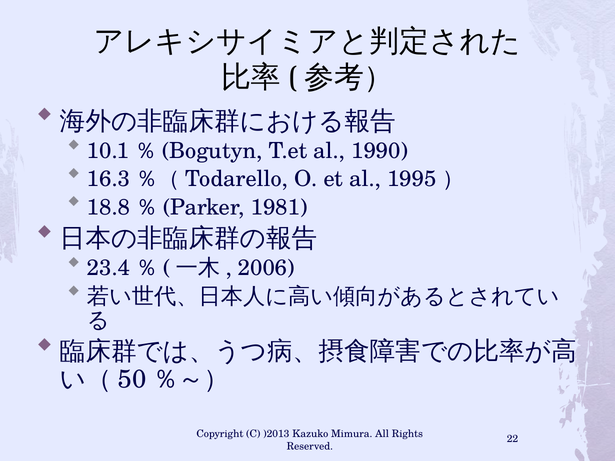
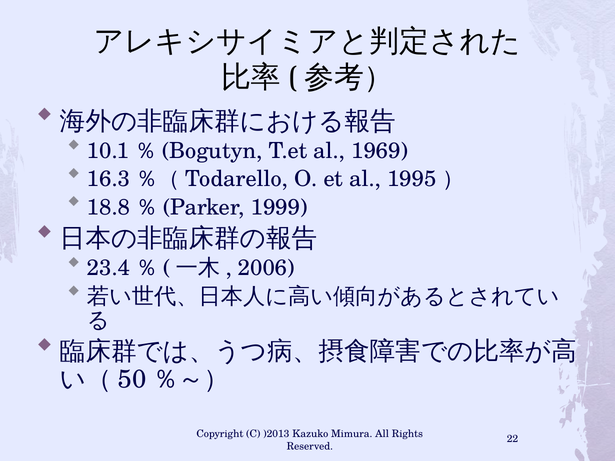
1990: 1990 -> 1969
1981: 1981 -> 1999
